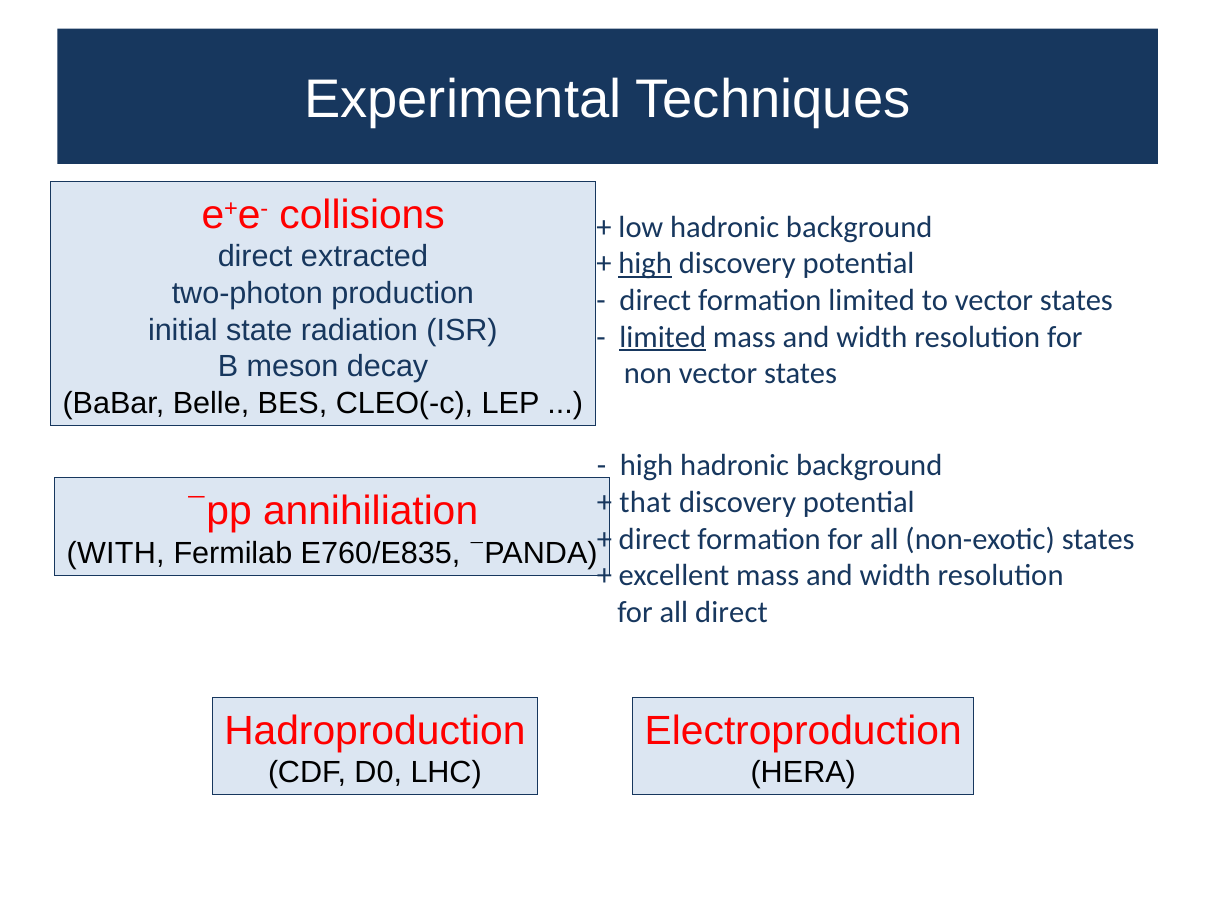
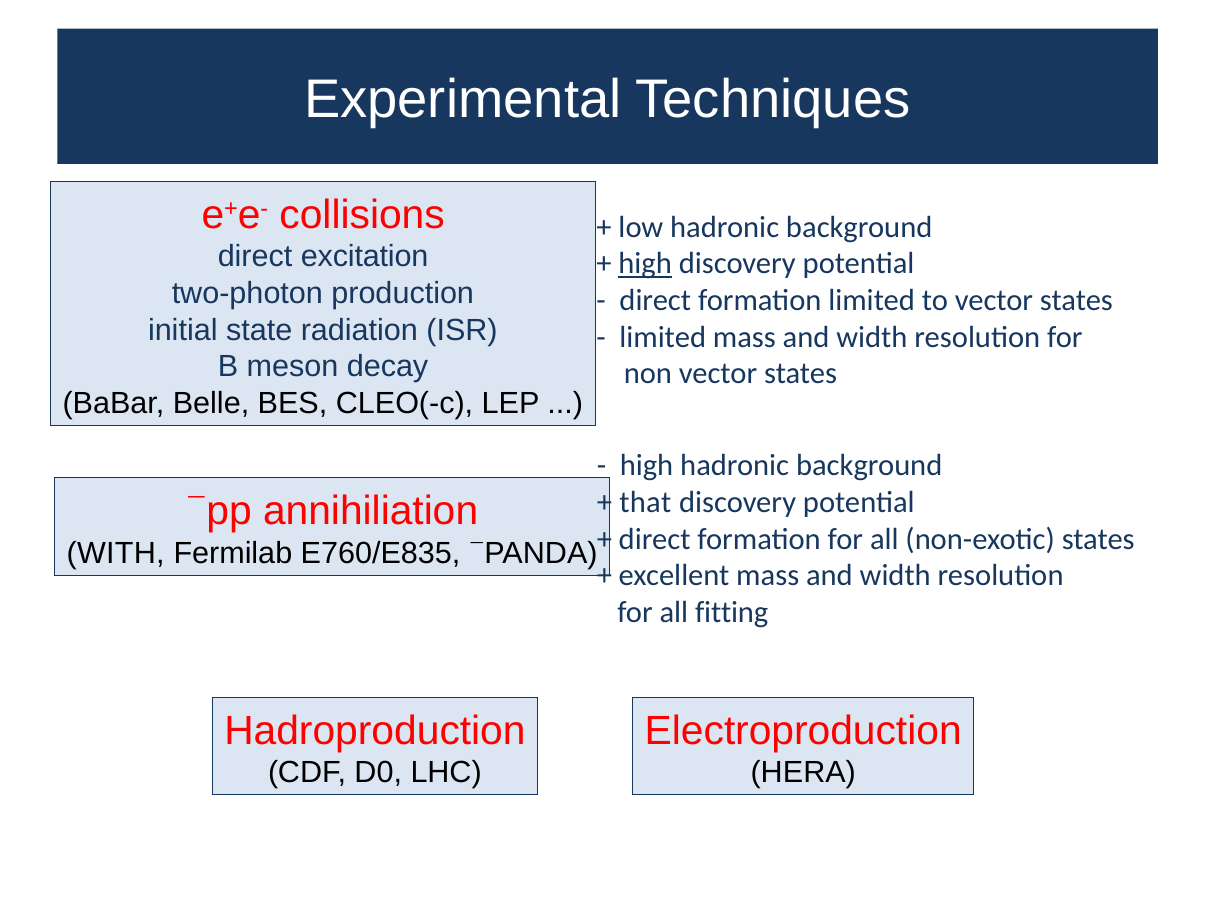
extracted: extracted -> excitation
limited at (663, 337) underline: present -> none
all direct: direct -> fitting
